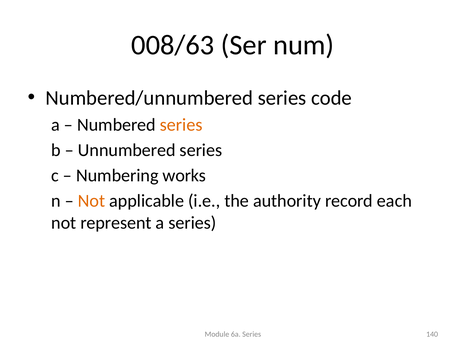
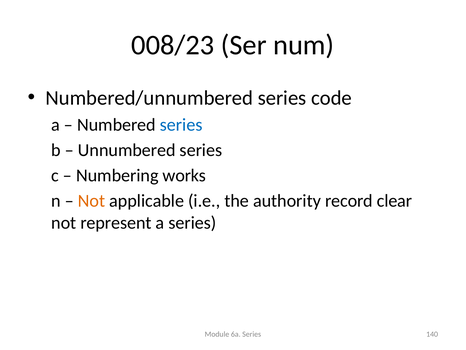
008/63: 008/63 -> 008/23
series at (181, 125) colour: orange -> blue
each: each -> clear
